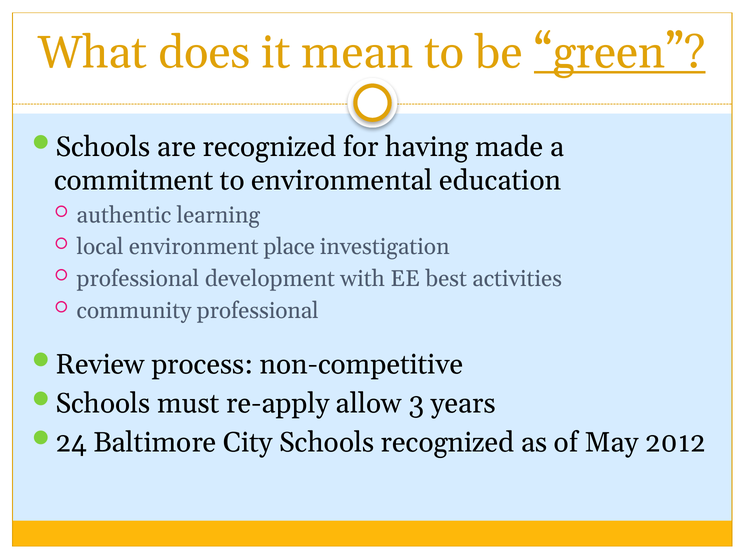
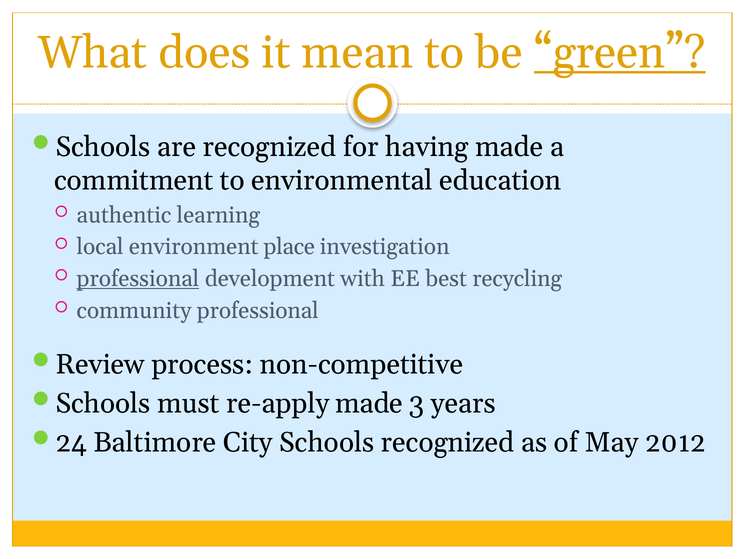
professional at (138, 279) underline: none -> present
activities: activities -> recycling
re-apply allow: allow -> made
